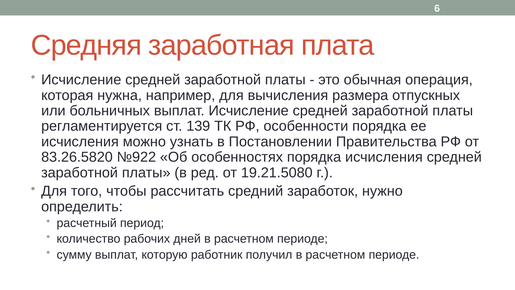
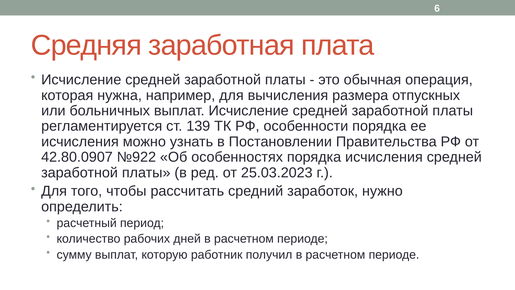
83.26.5820: 83.26.5820 -> 42.80.0907
19.21.5080: 19.21.5080 -> 25.03.2023
